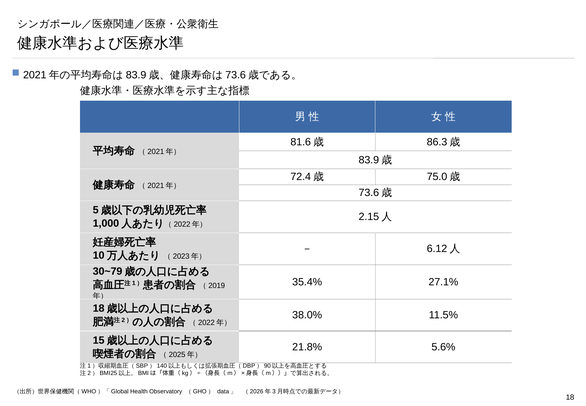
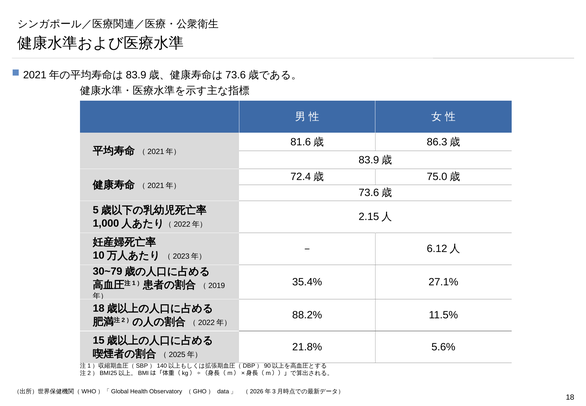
38.0%: 38.0% -> 88.2%
